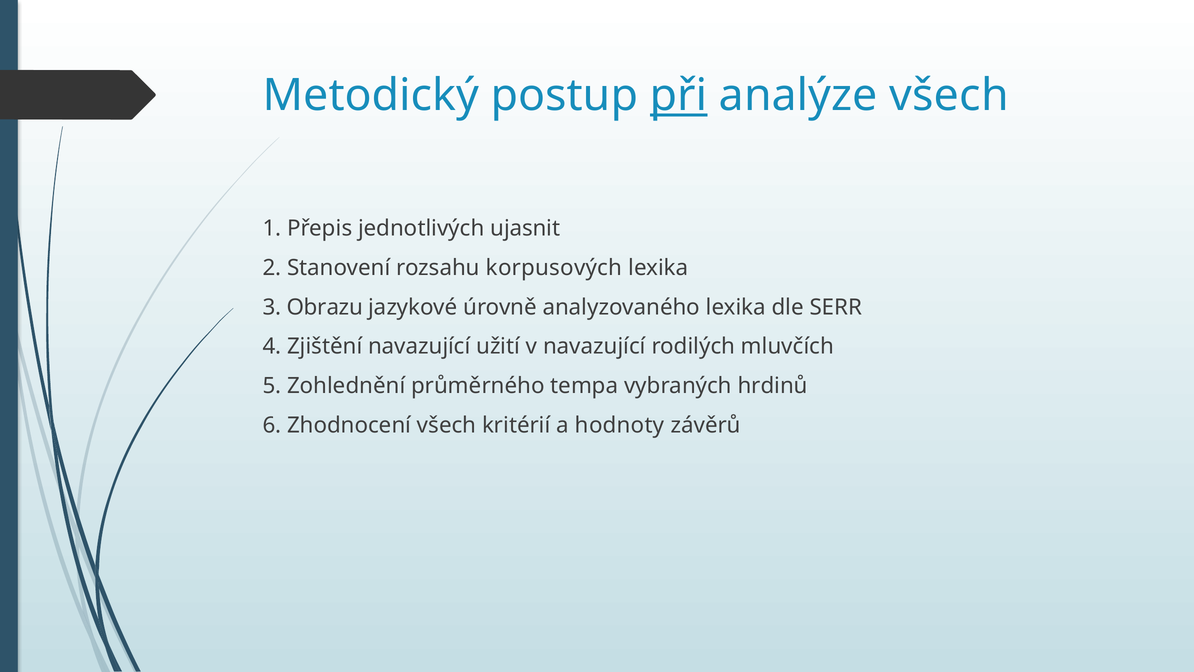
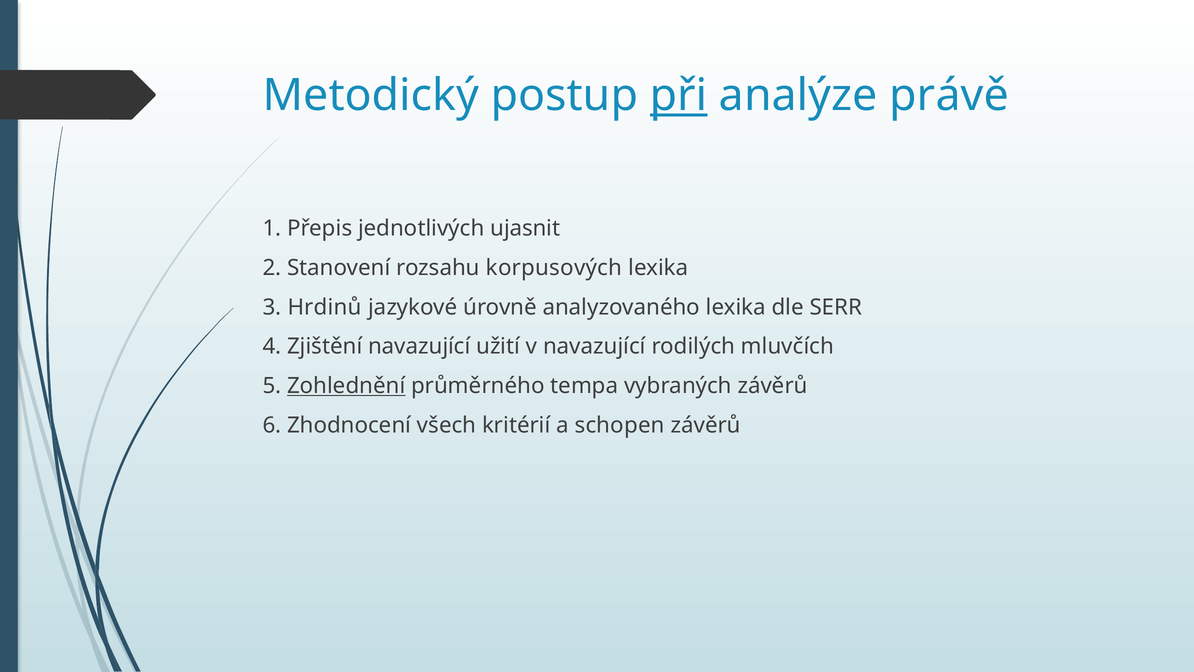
analýze všech: všech -> právě
Obrazu: Obrazu -> Hrdinů
Zohlednění underline: none -> present
vybraných hrdinů: hrdinů -> závěrů
hodnoty: hodnoty -> schopen
